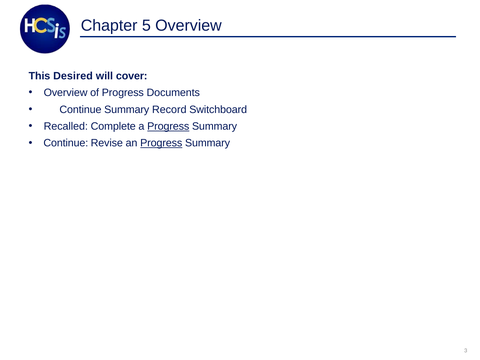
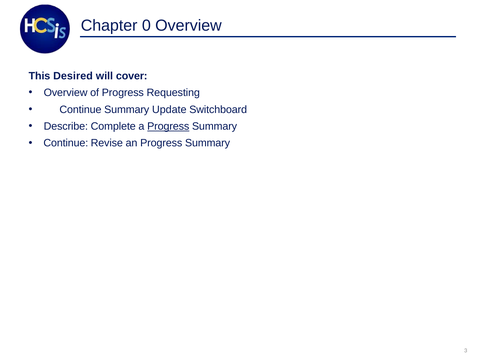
5: 5 -> 0
Documents: Documents -> Requesting
Record: Record -> Update
Recalled: Recalled -> Describe
Progress at (161, 143) underline: present -> none
